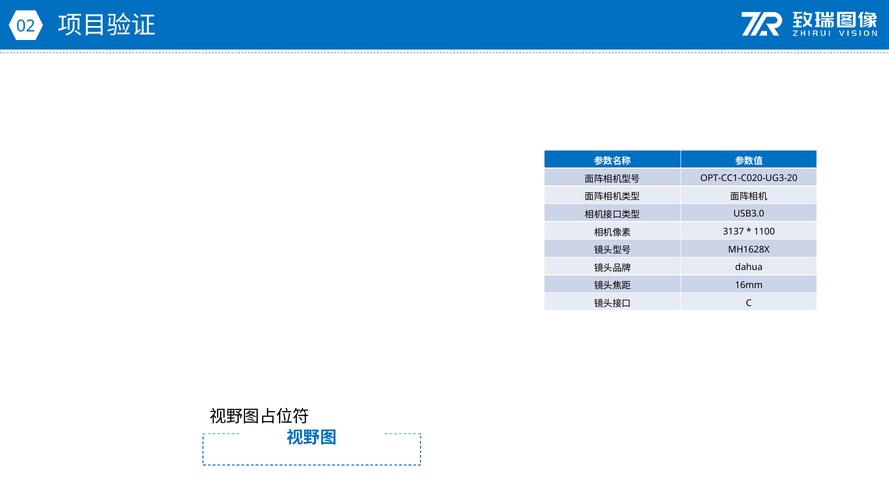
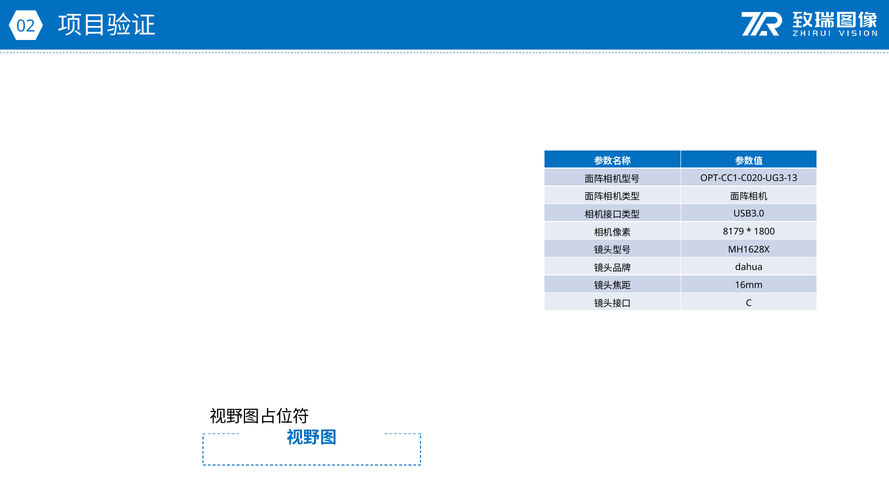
OPT-CC1-C020-UG3-20: OPT-CC1-C020-UG3-20 -> OPT-CC1-C020-UG3-13
3137: 3137 -> 8179
1100: 1100 -> 1800
